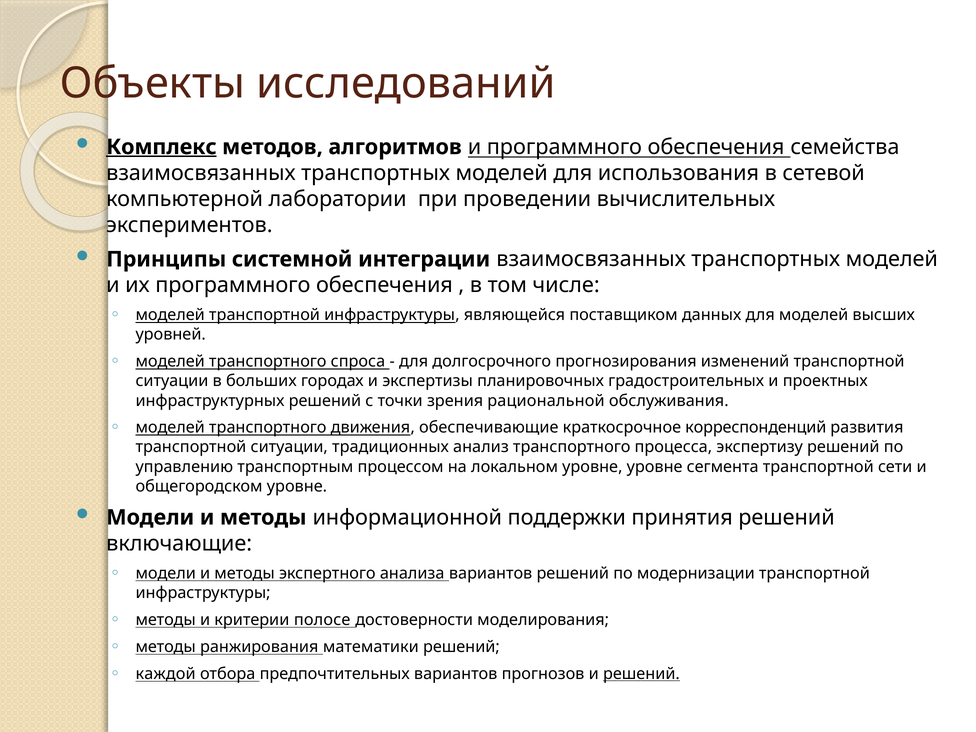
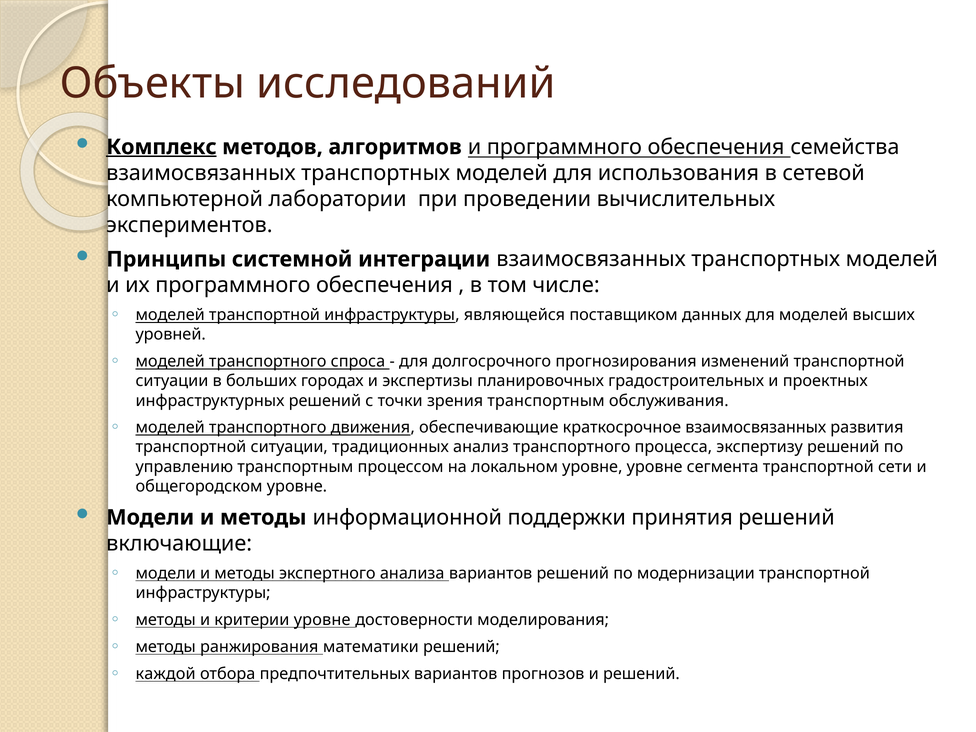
зрения рациональной: рациональной -> транспортным
краткосрочное корреспонденций: корреспонденций -> взаимосвязанных
критерии полосе: полосе -> уровне
решений at (641, 674) underline: present -> none
